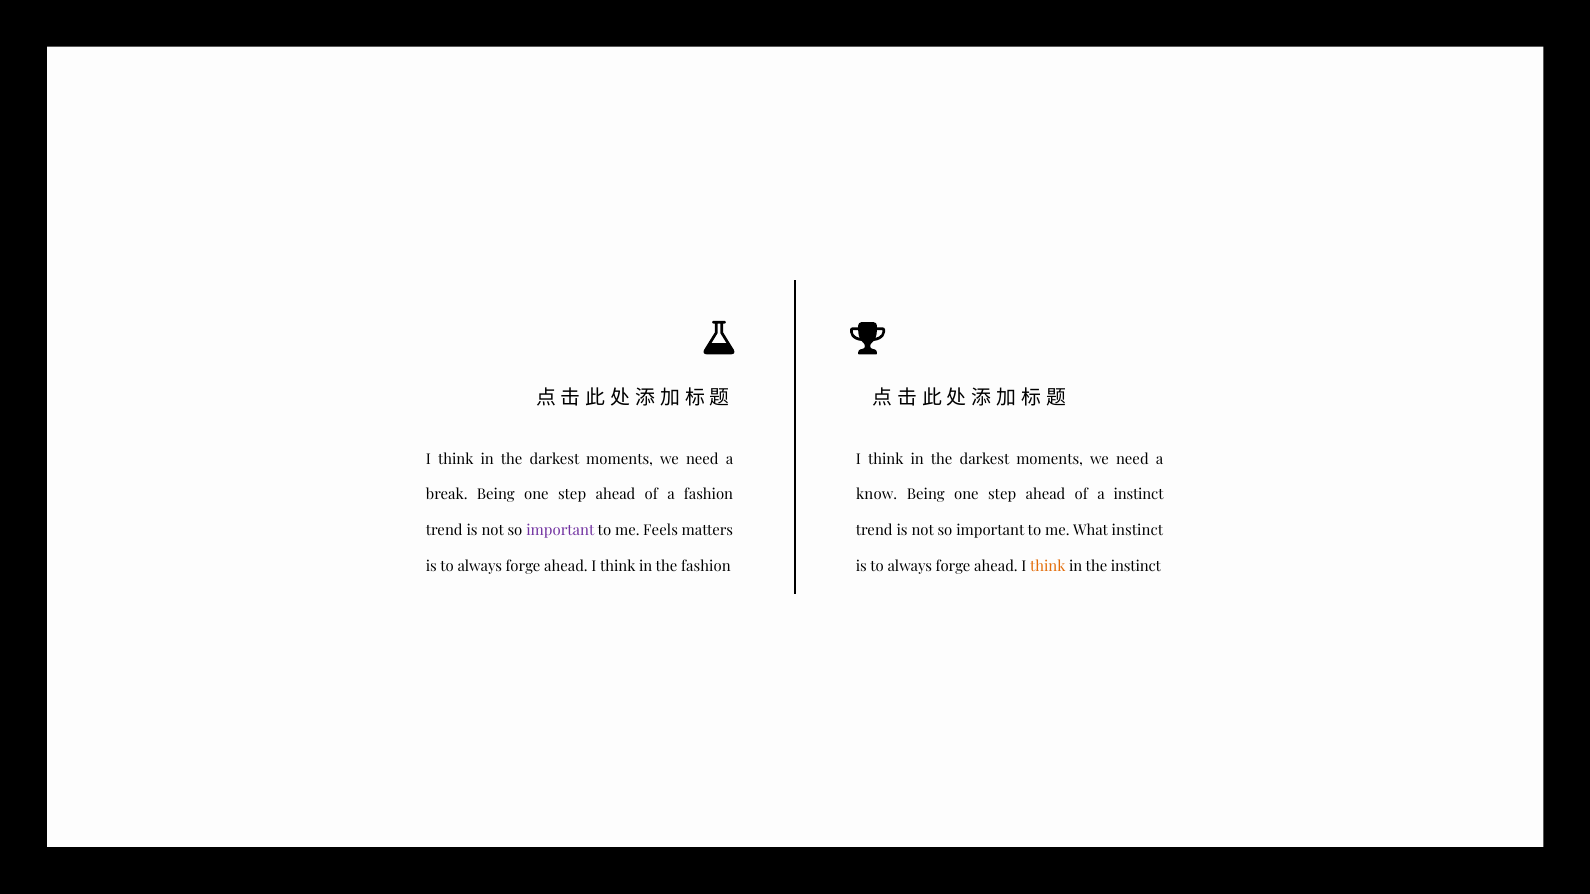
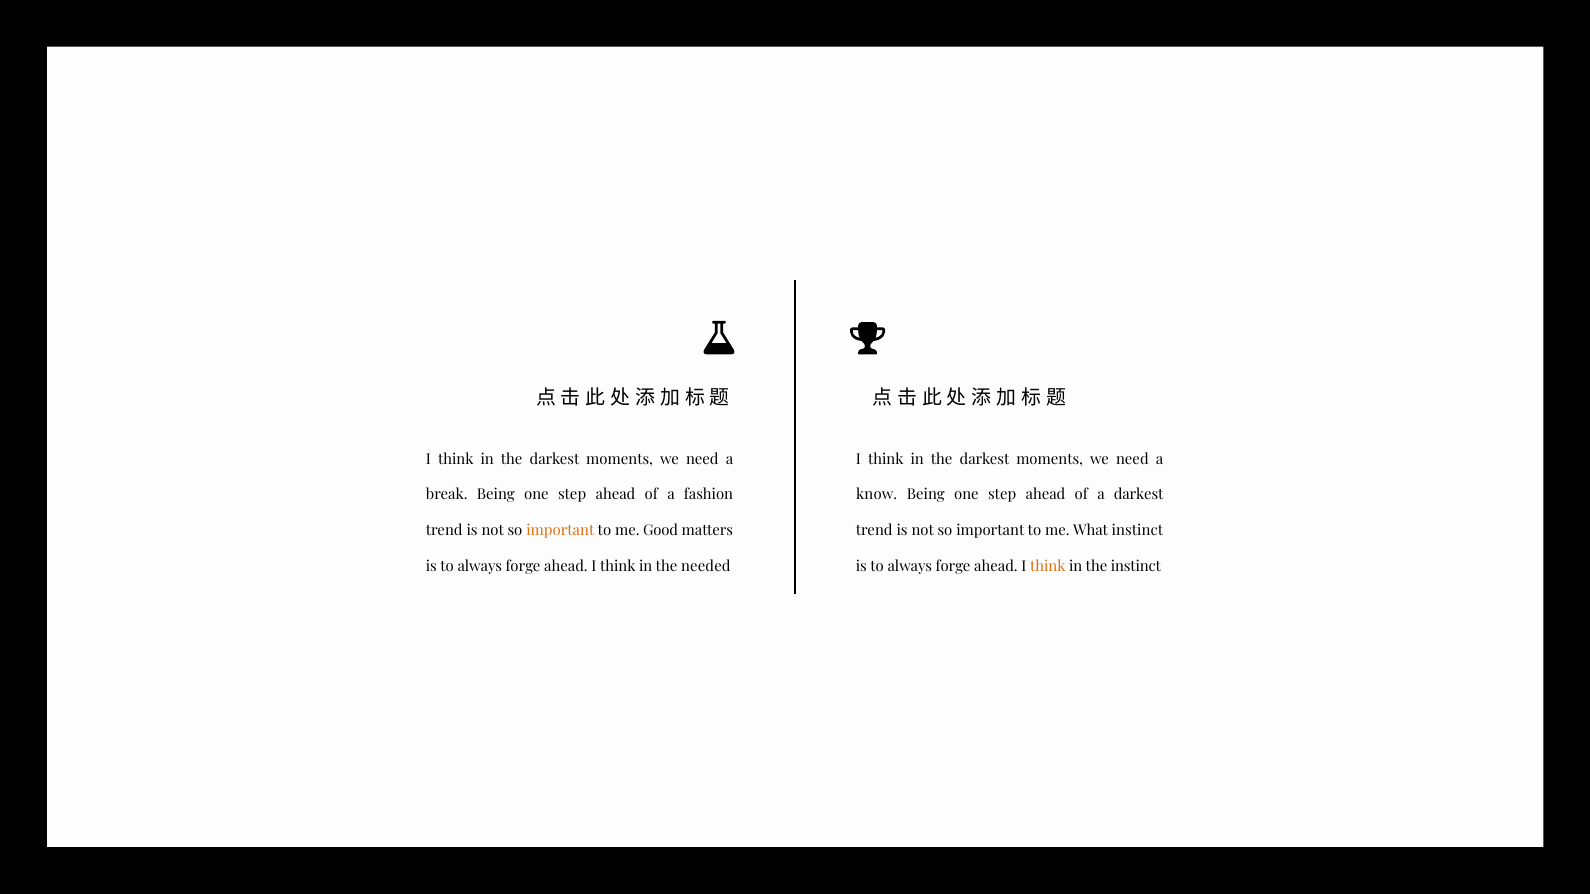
a instinct: instinct -> darkest
important at (560, 531) colour: purple -> orange
Feels: Feels -> Good
the fashion: fashion -> needed
